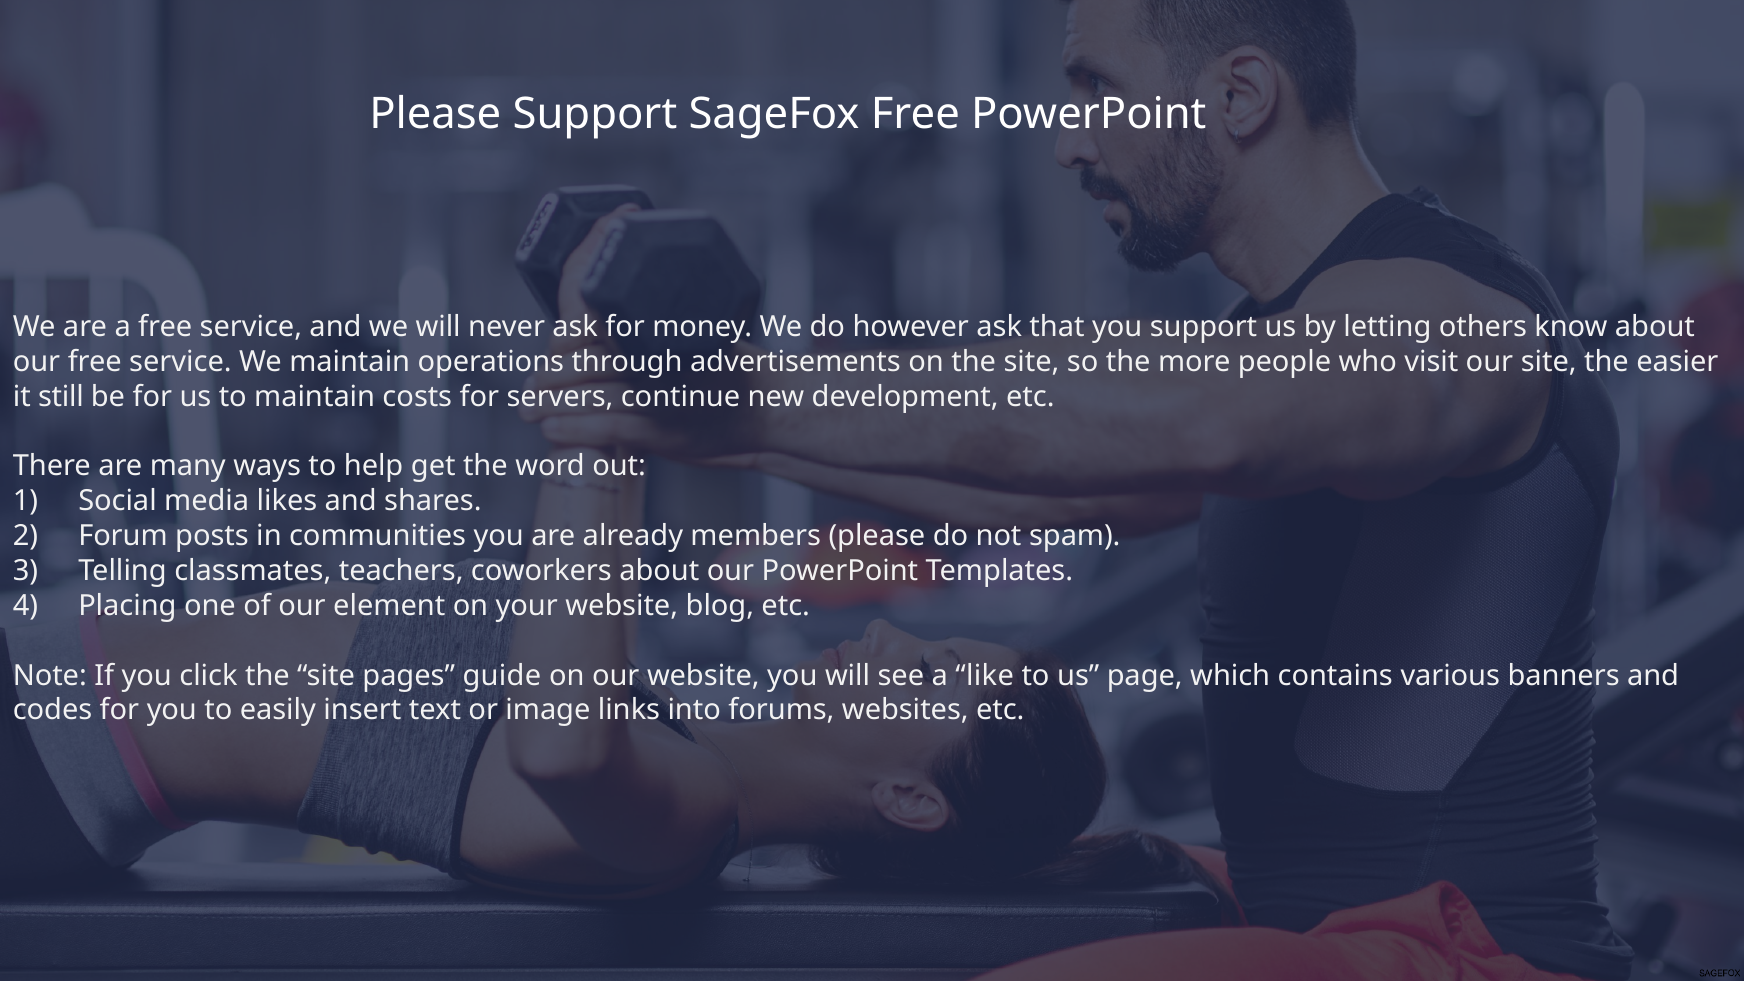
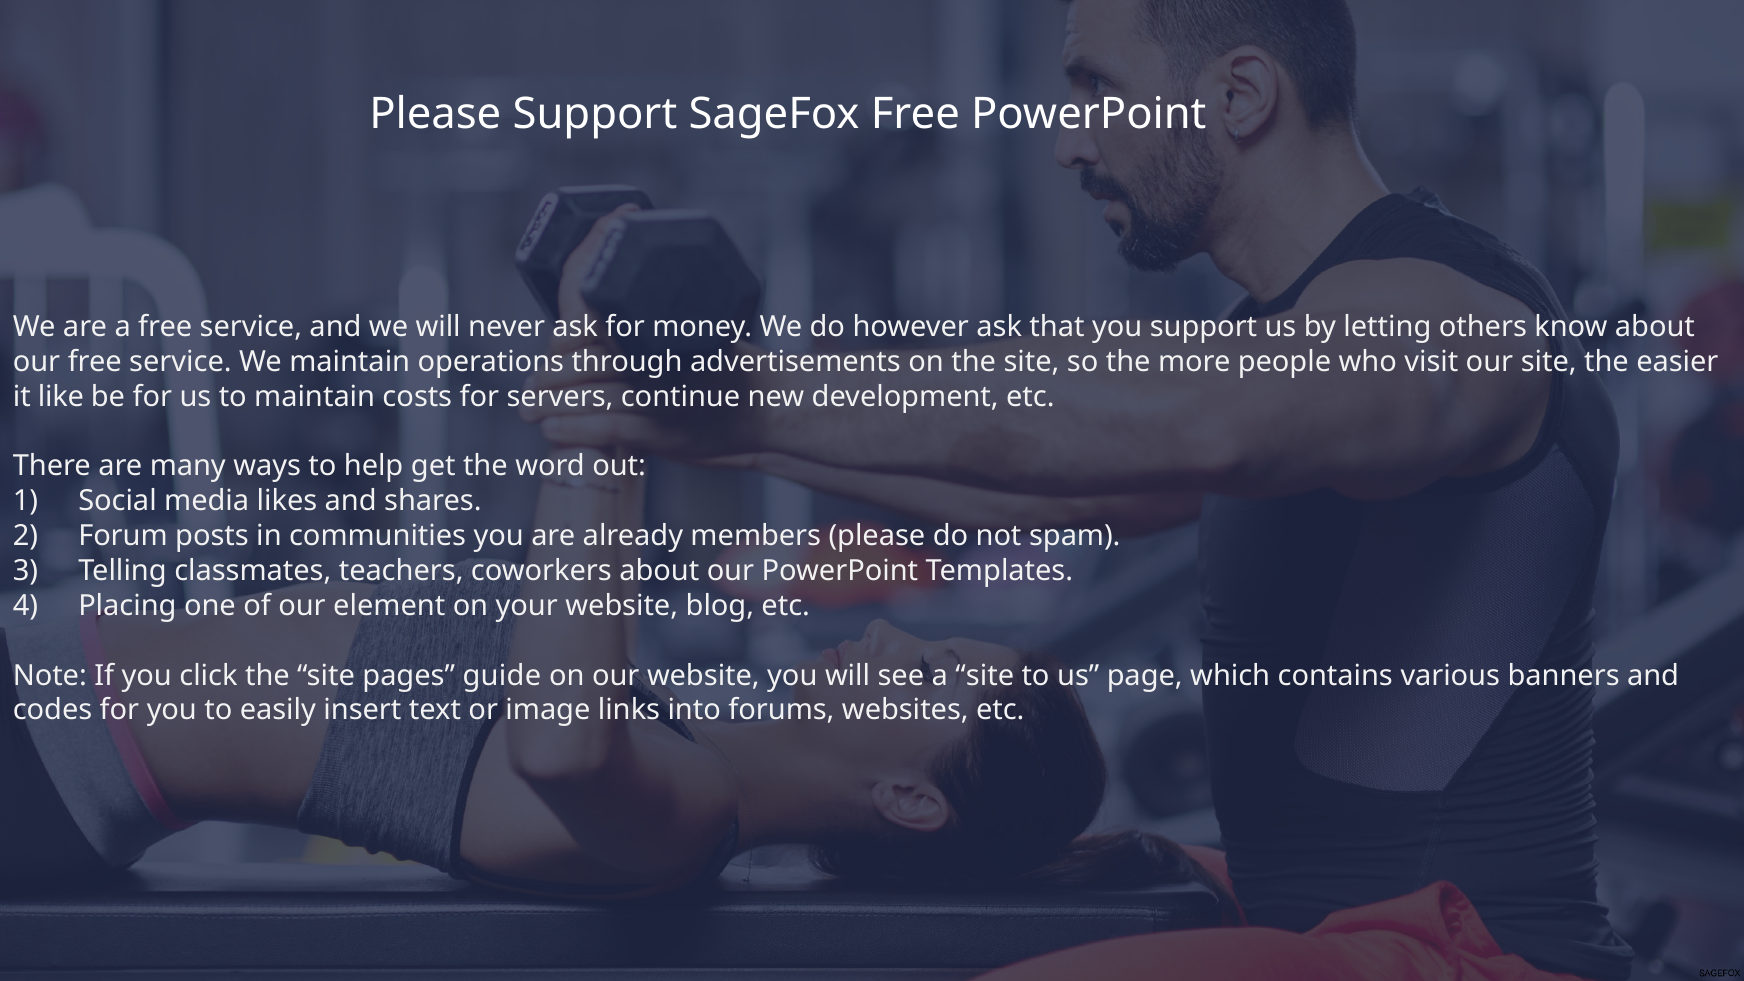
still: still -> like
a like: like -> site
